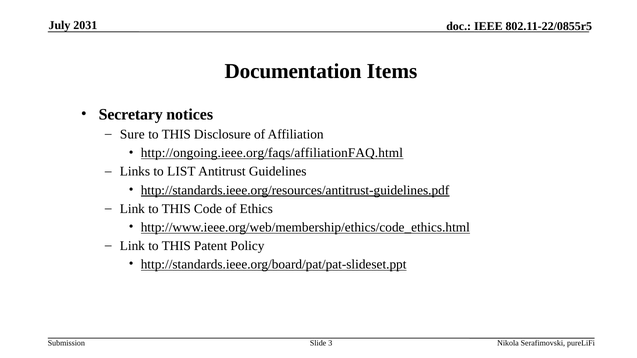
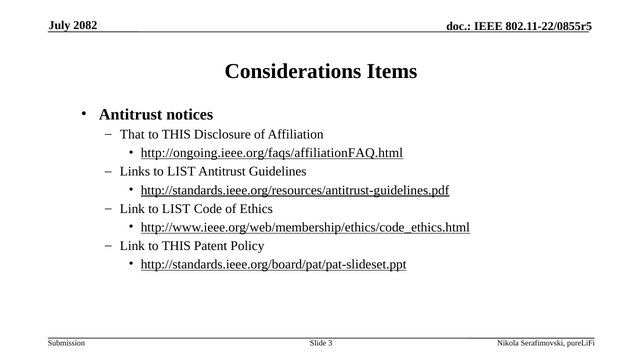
2031: 2031 -> 2082
Documentation: Documentation -> Considerations
Secretary at (131, 115): Secretary -> Antitrust
Sure: Sure -> That
THIS at (176, 209): THIS -> LIST
